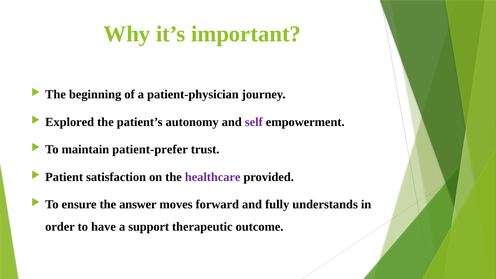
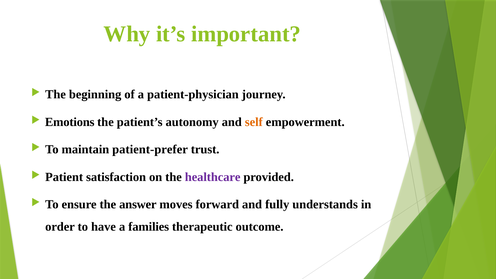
Explored: Explored -> Emotions
self colour: purple -> orange
support: support -> families
